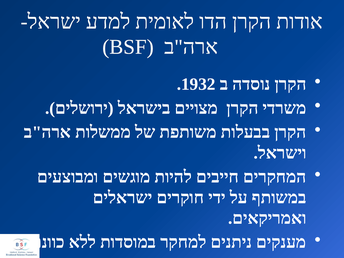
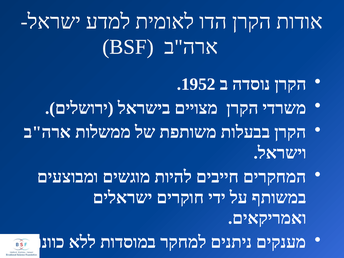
1932: 1932 -> 1952
